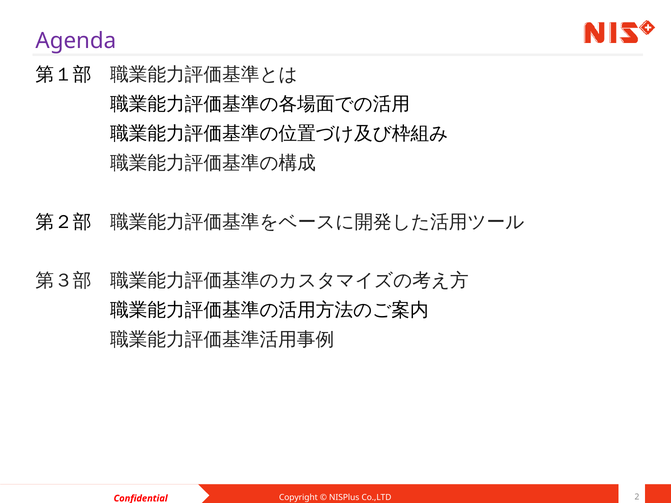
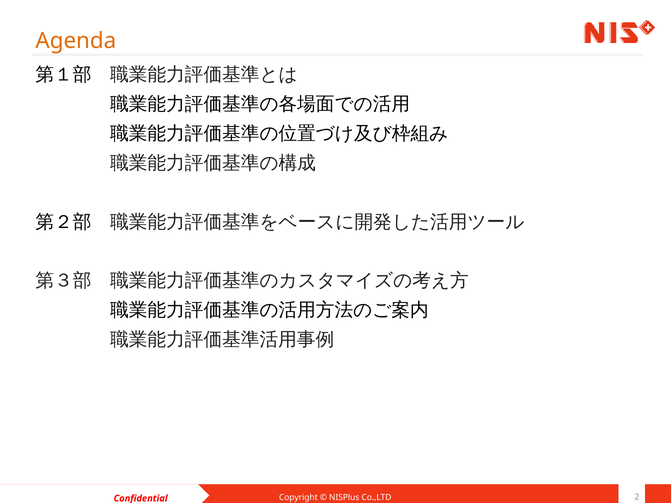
Agenda colour: purple -> orange
